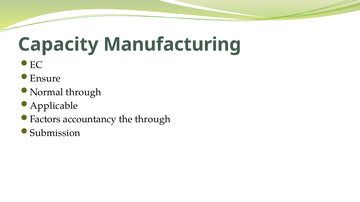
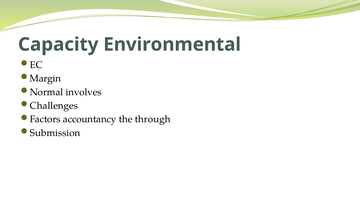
Manufacturing: Manufacturing -> Environmental
Ensure: Ensure -> Margin
Normal through: through -> involves
Applicable: Applicable -> Challenges
